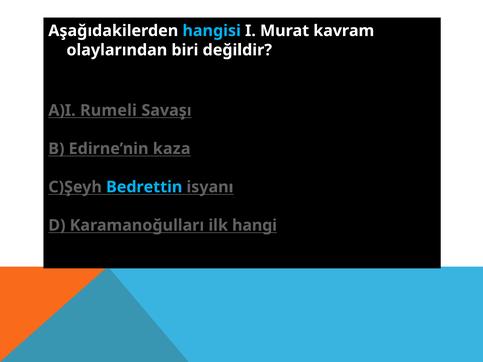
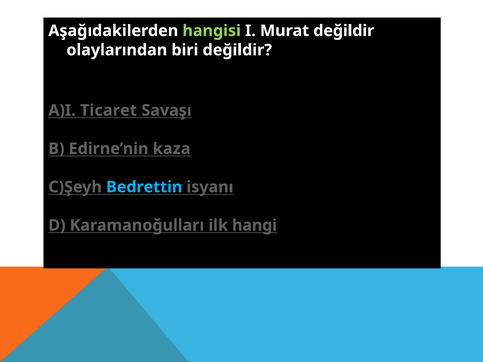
hangisi colour: light blue -> light green
Murat kavram: kavram -> değildir
Rumeli: Rumeli -> Ticaret
